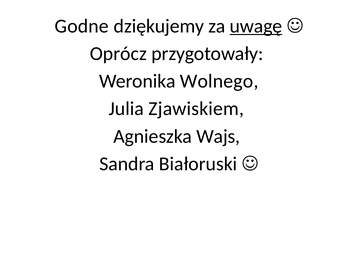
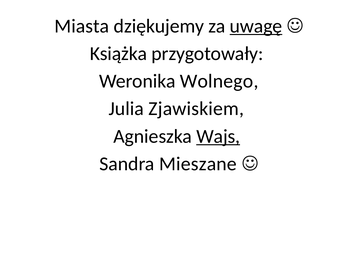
Godne: Godne -> Miasta
Oprócz: Oprócz -> Książka
Wajs underline: none -> present
Białoruski: Białoruski -> Mieszane
